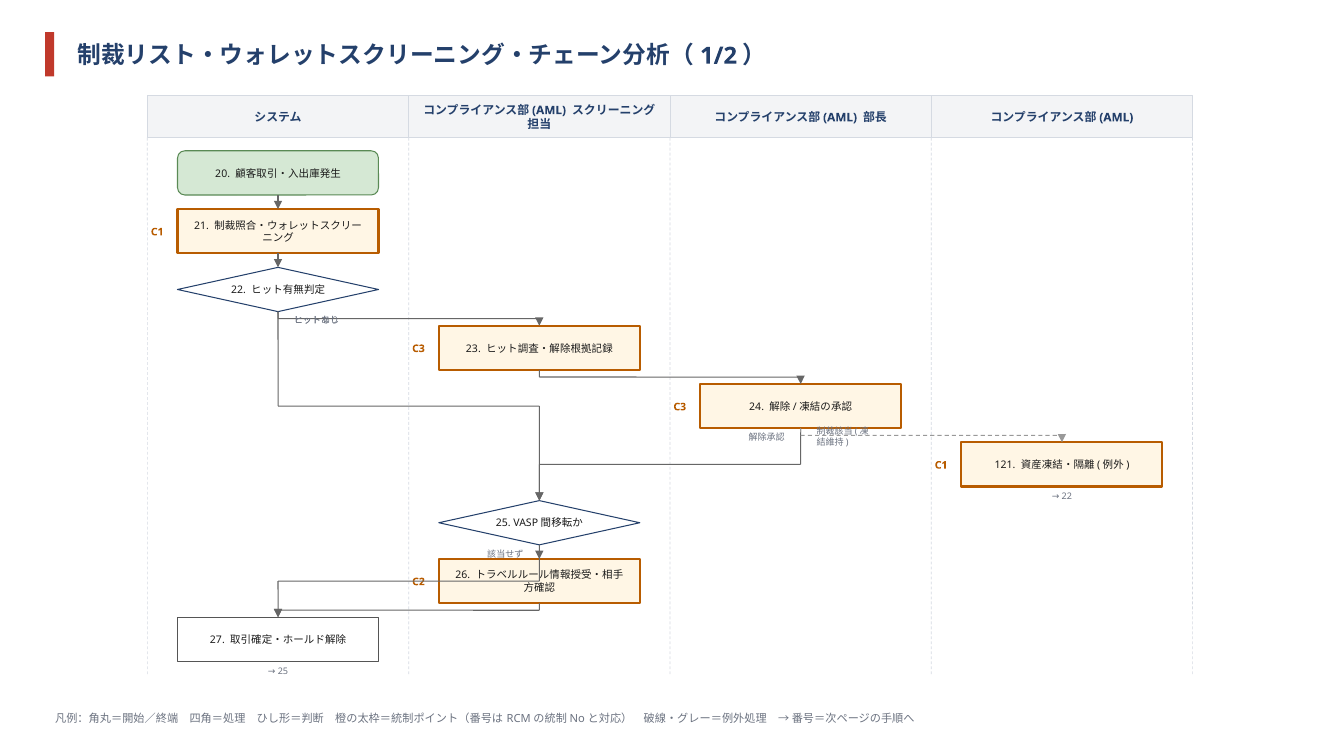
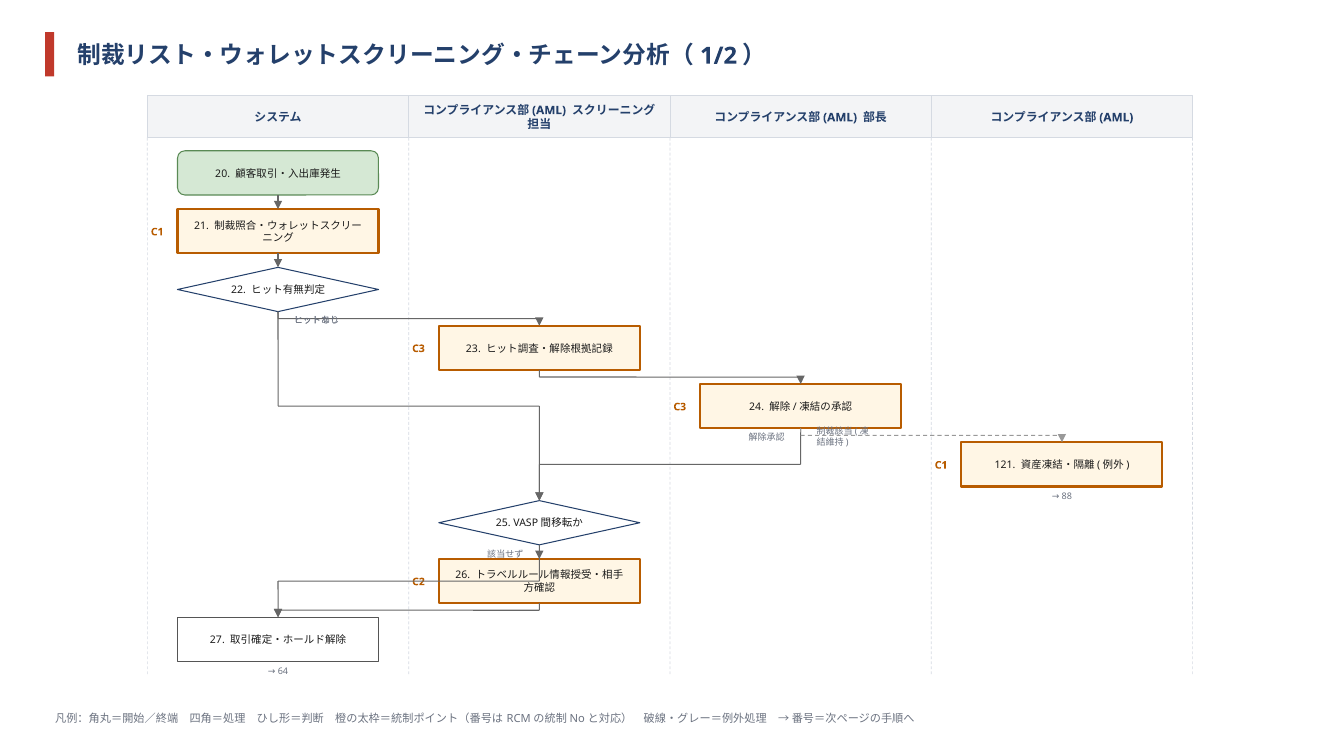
22 at (1067, 496): 22 -> 88
25 at (283, 671): 25 -> 64
